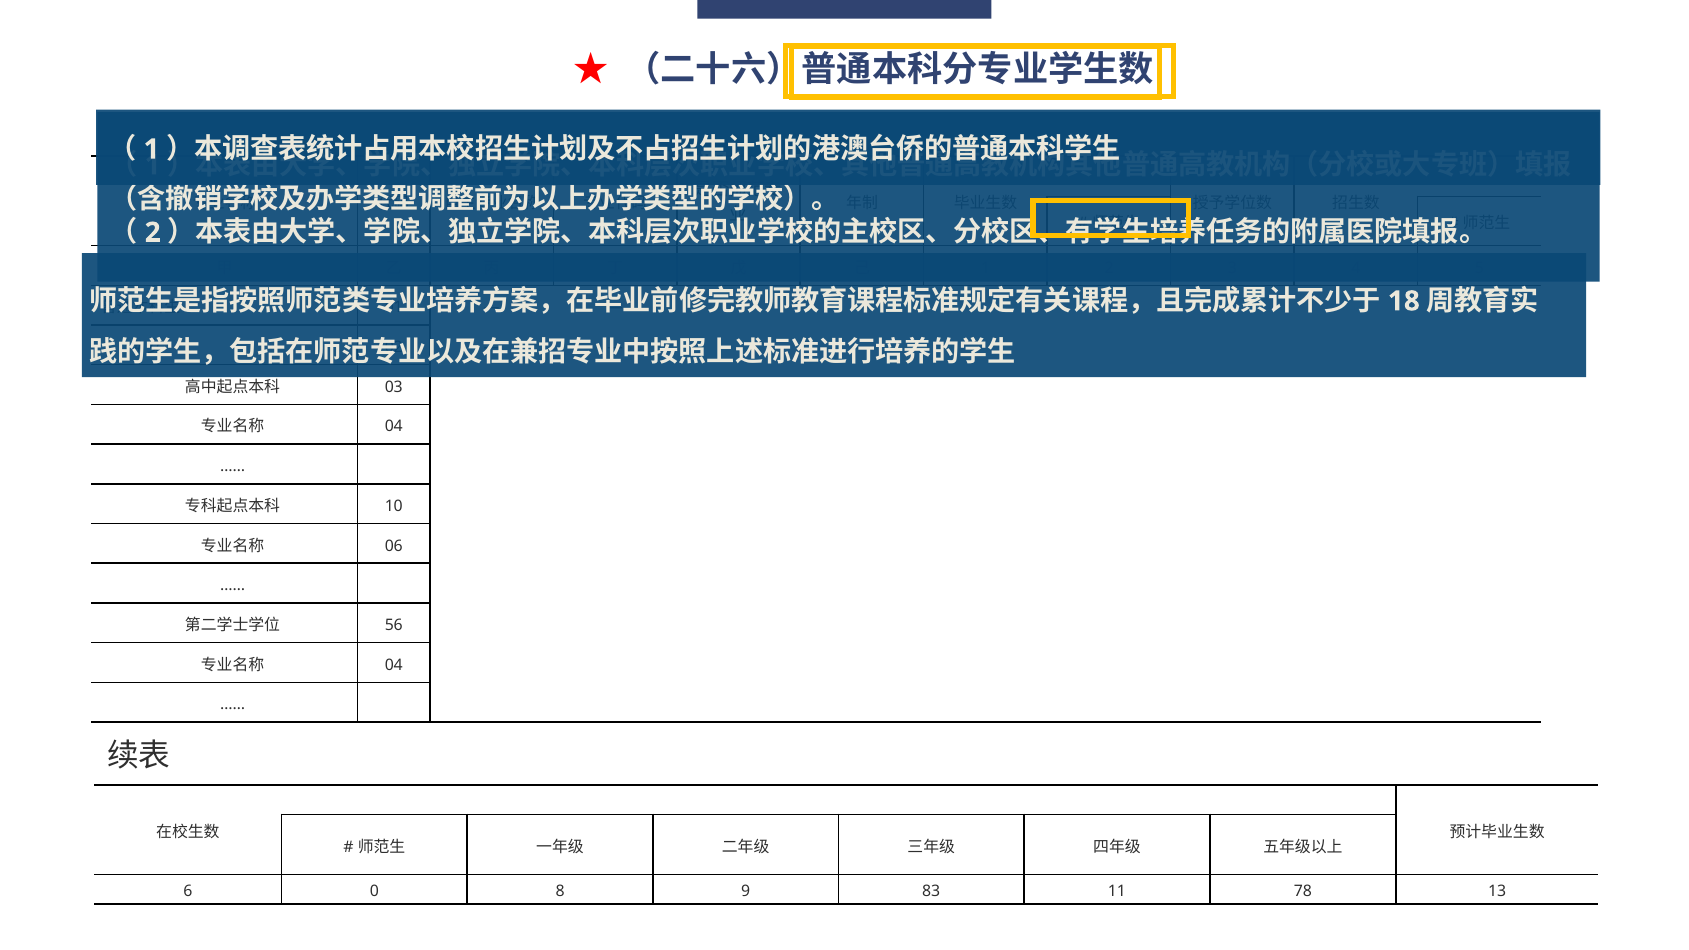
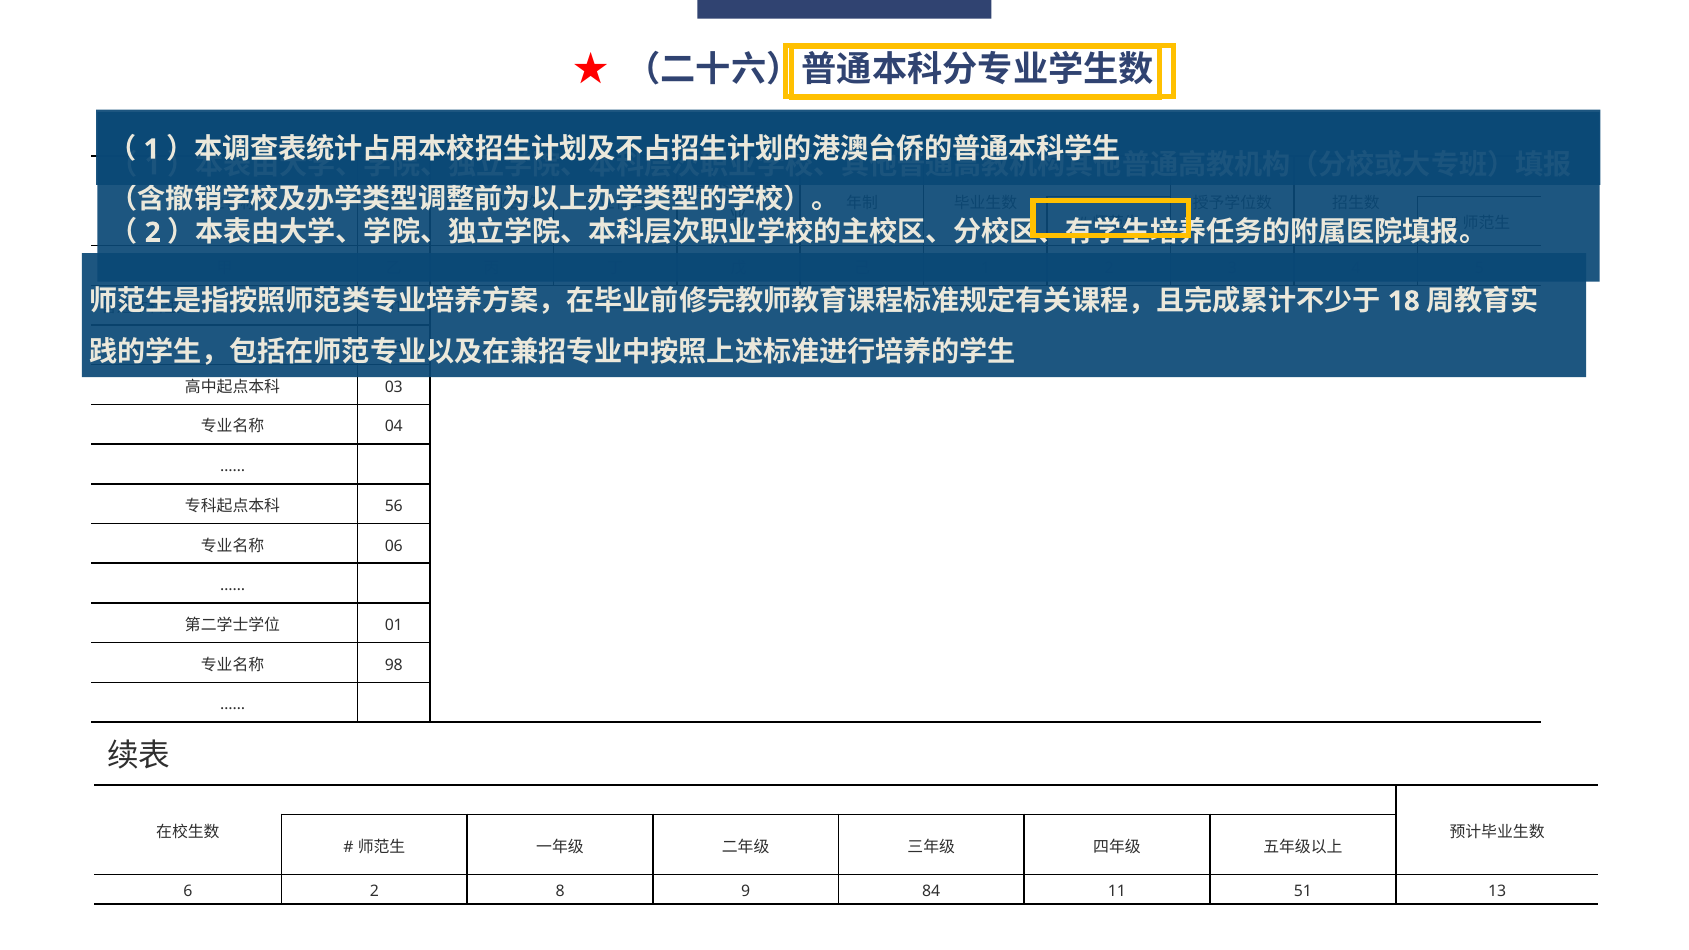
10: 10 -> 56
56 at (394, 625): 56 -> 01
04 at (394, 665): 04 -> 98
6 0: 0 -> 2
83: 83 -> 84
78: 78 -> 51
